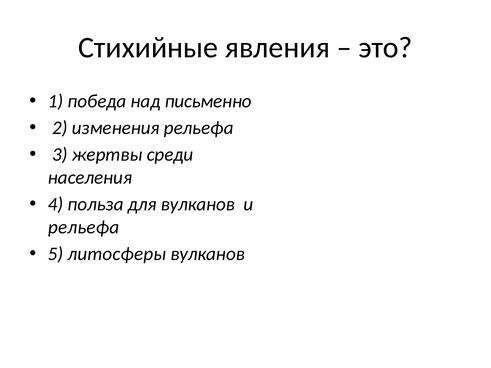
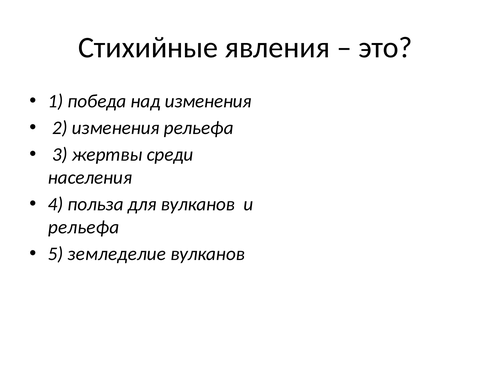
над письменно: письменно -> изменения
литосферы: литосферы -> земледелие
